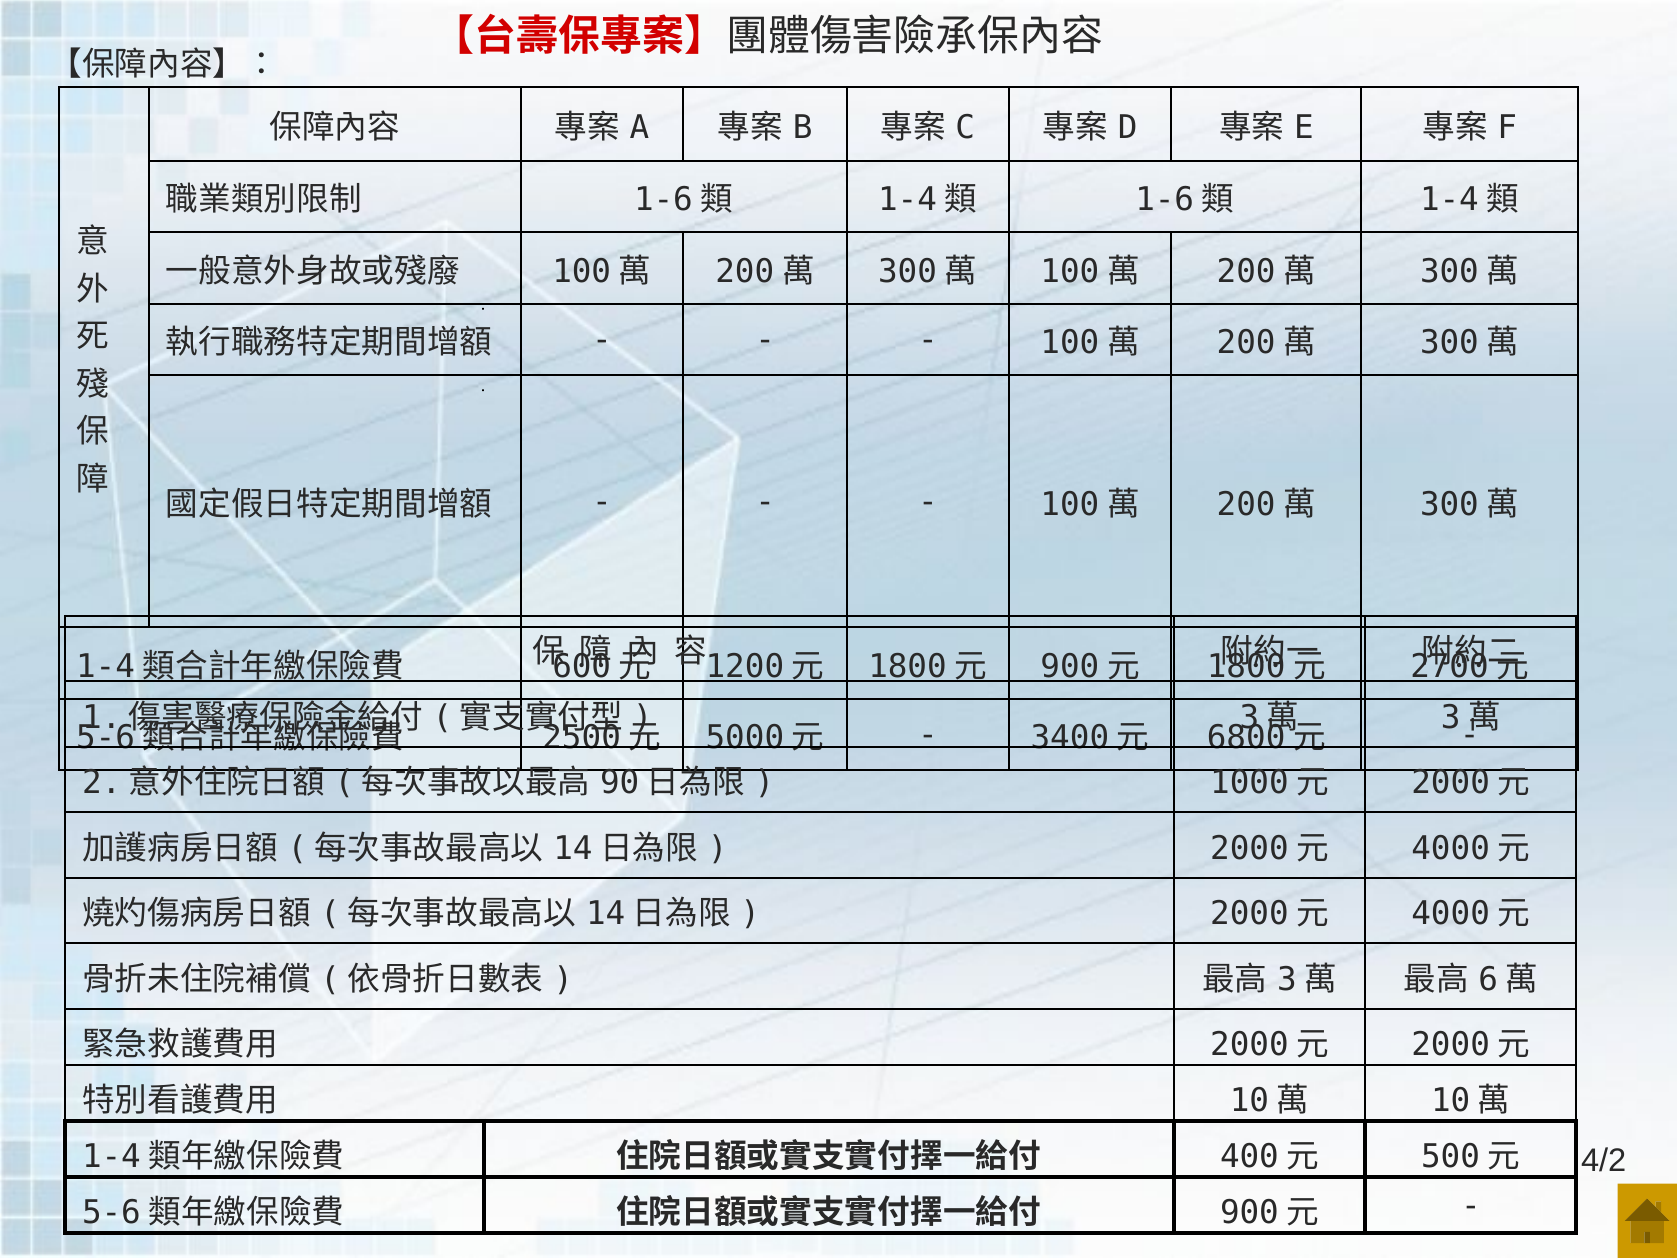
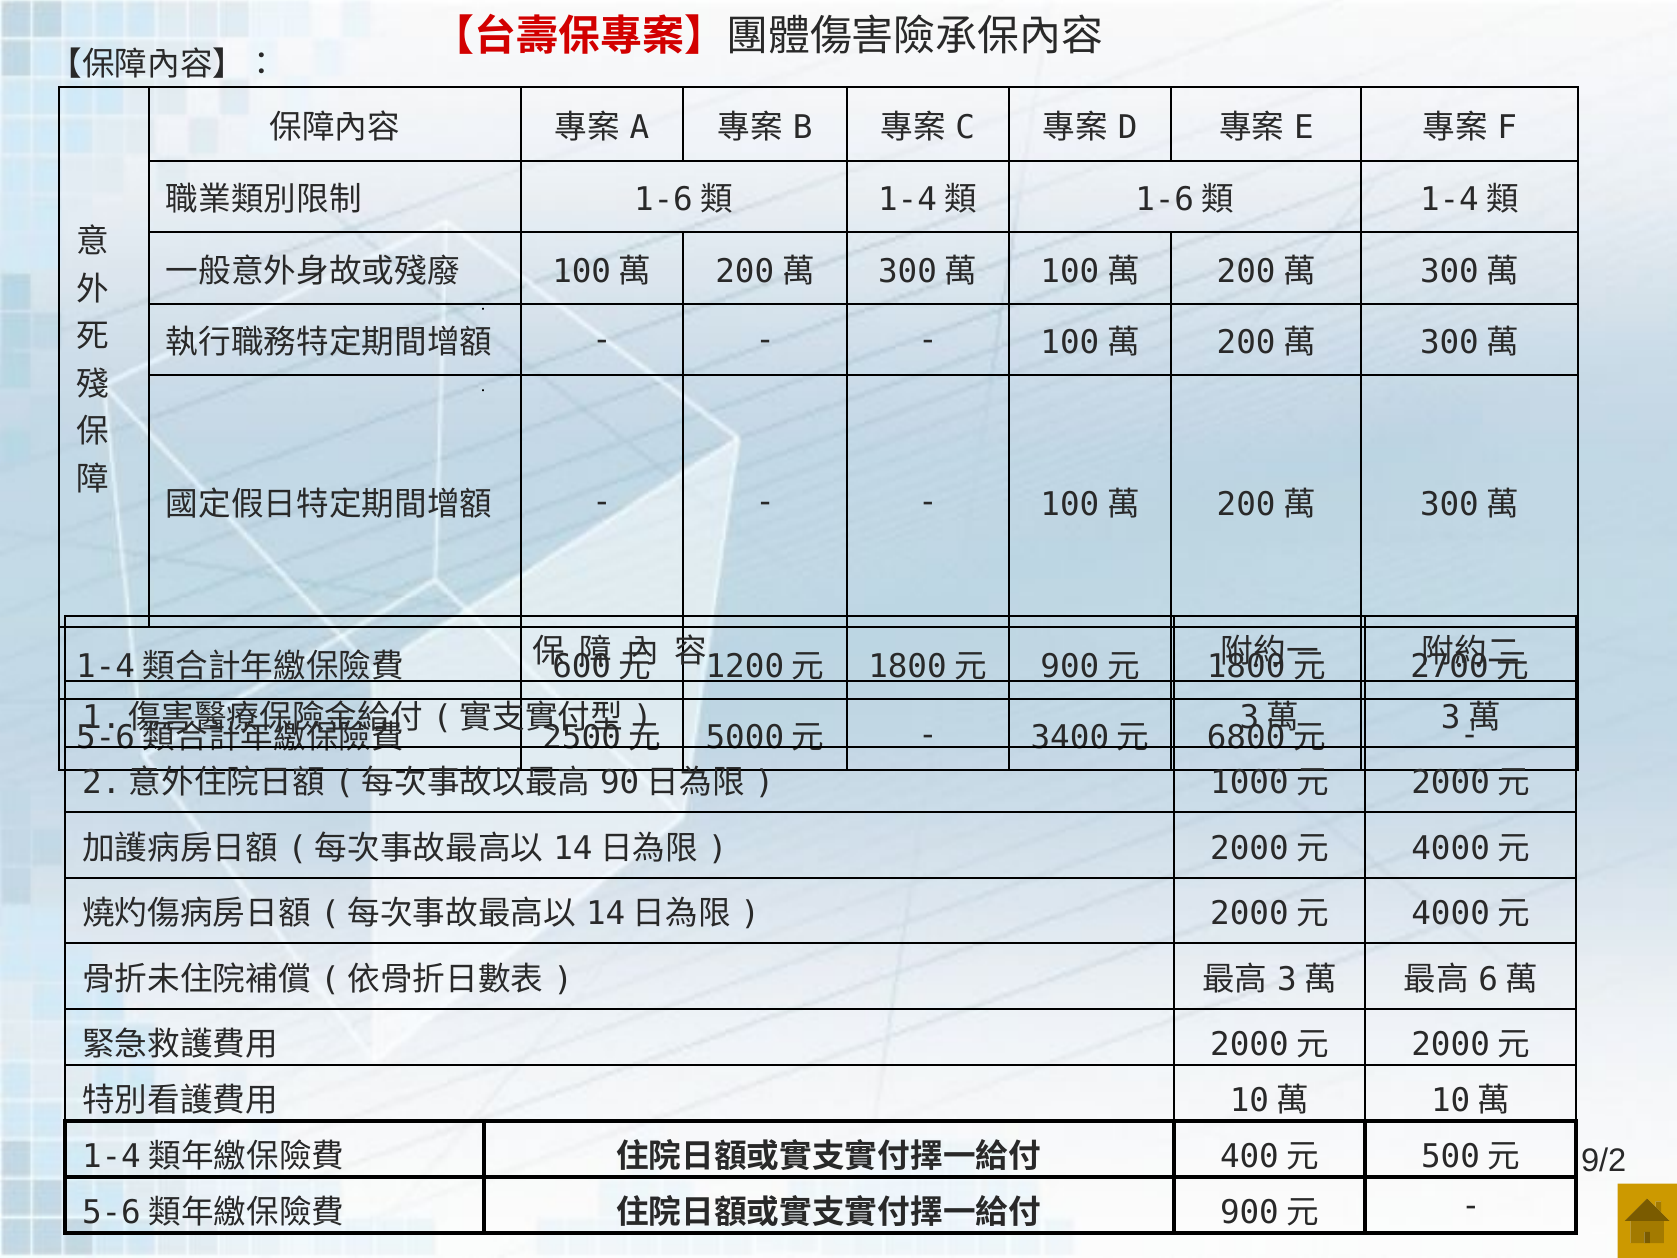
4/2: 4/2 -> 9/2
